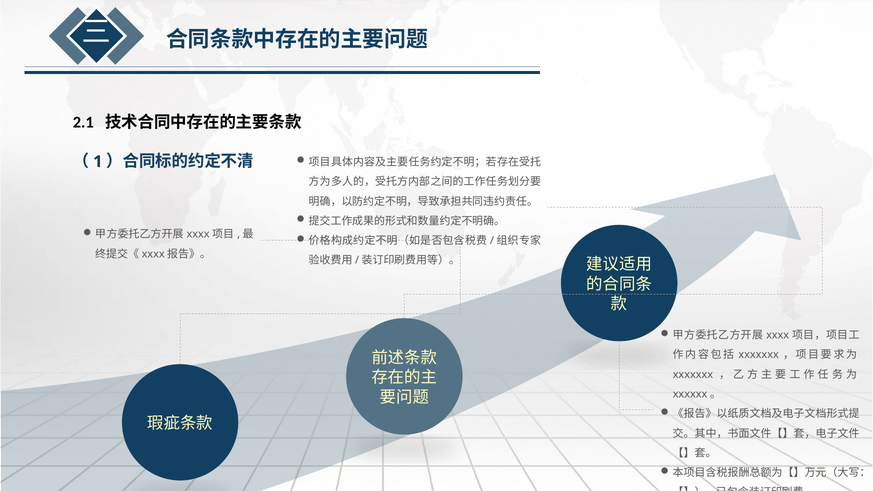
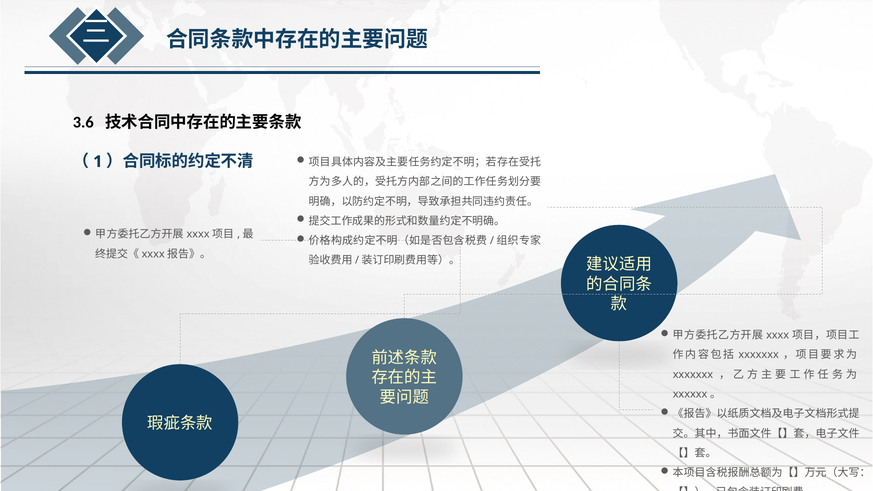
2.1: 2.1 -> 3.6
